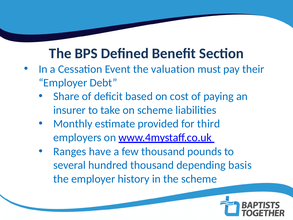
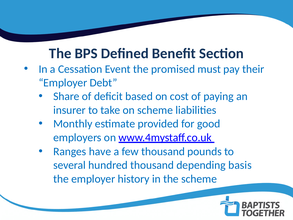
valuation: valuation -> promised
third: third -> good
